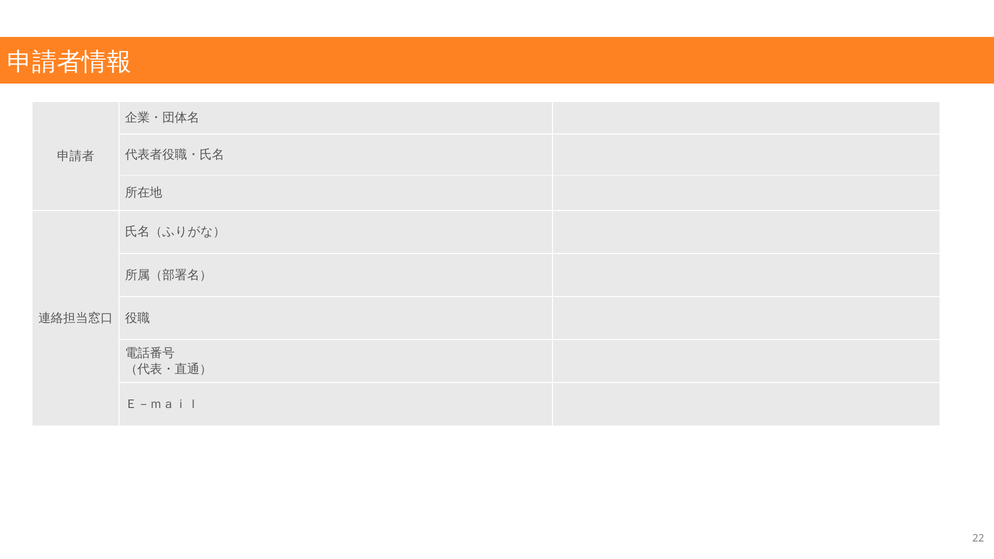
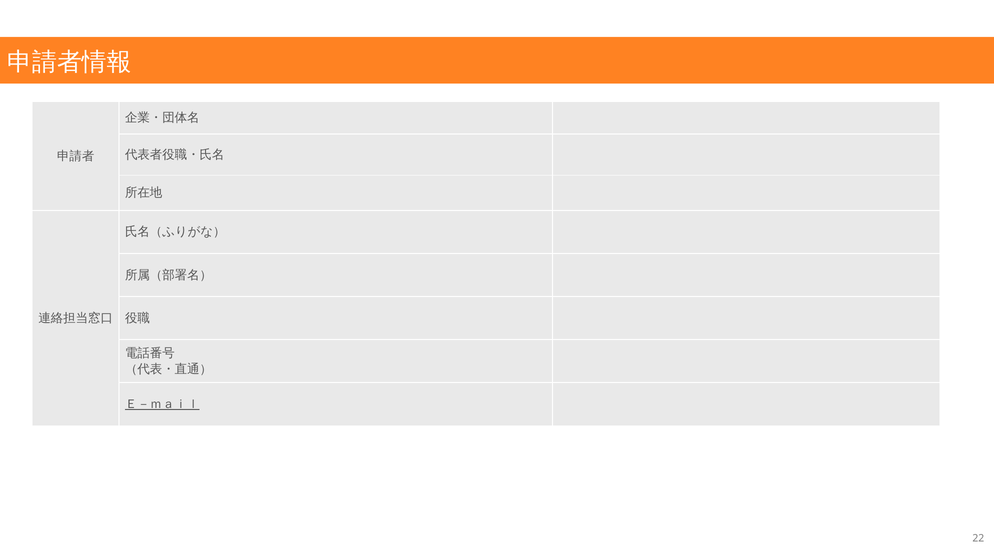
Ｅ－ｍａｉｌ underline: none -> present
